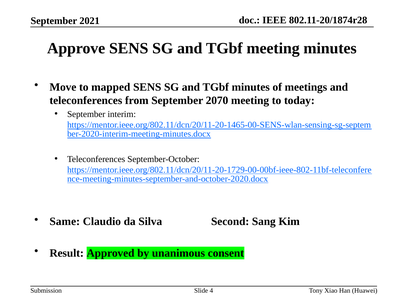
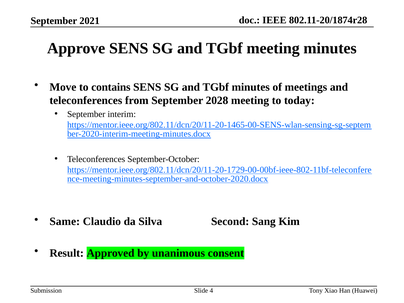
mapped: mapped -> contains
2070: 2070 -> 2028
